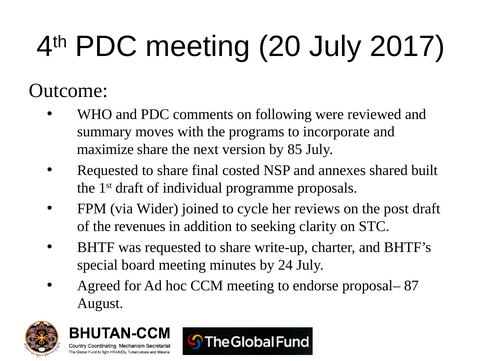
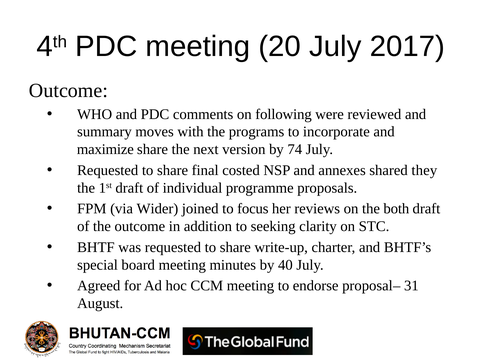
85: 85 -> 74
built: built -> they
cycle: cycle -> focus
post: post -> both
the revenues: revenues -> outcome
24: 24 -> 40
87: 87 -> 31
